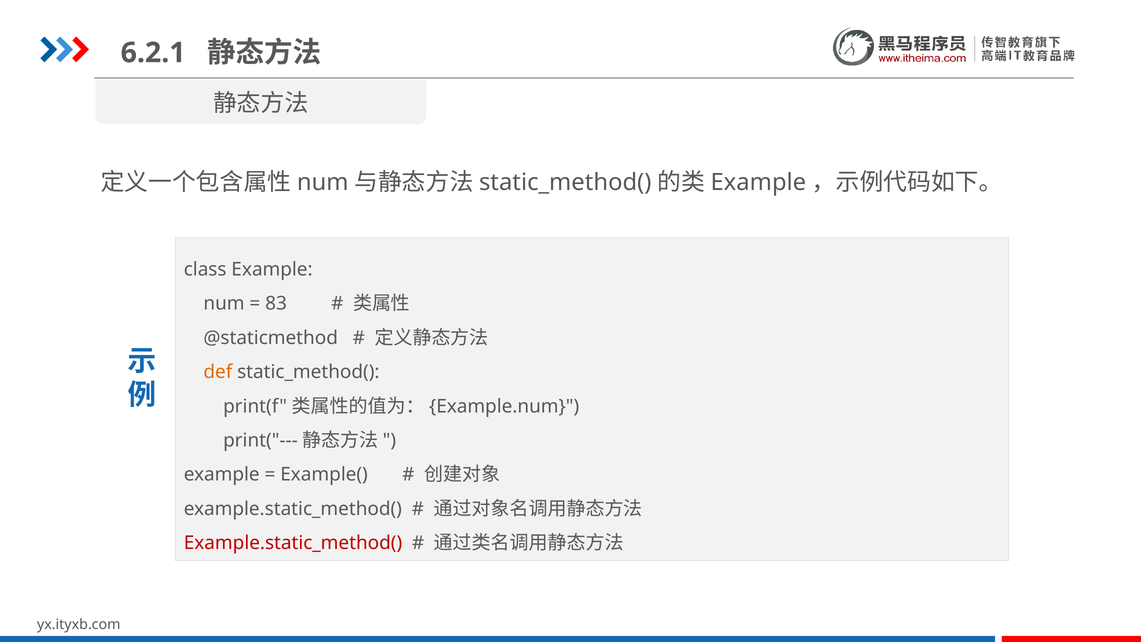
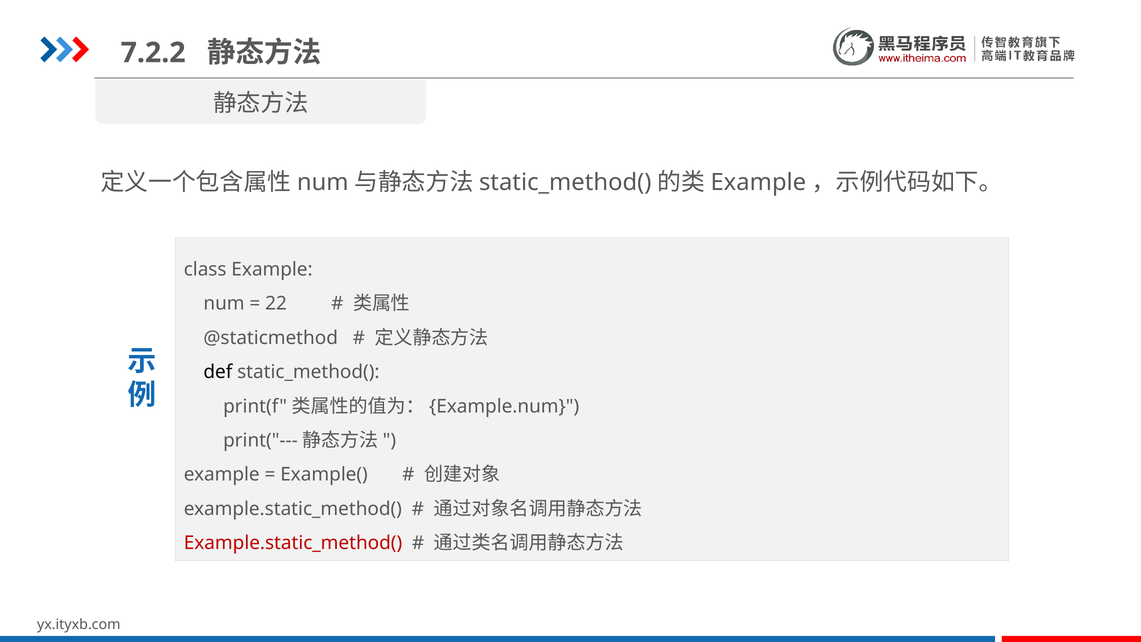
6.2.1: 6.2.1 -> 7.2.2
83: 83 -> 22
def colour: orange -> black
